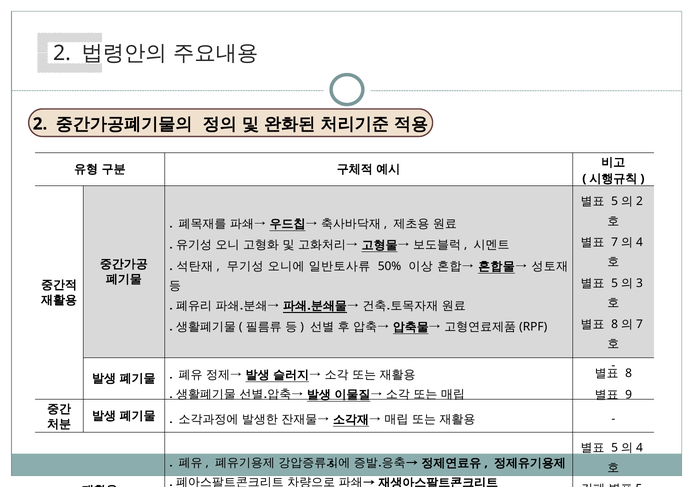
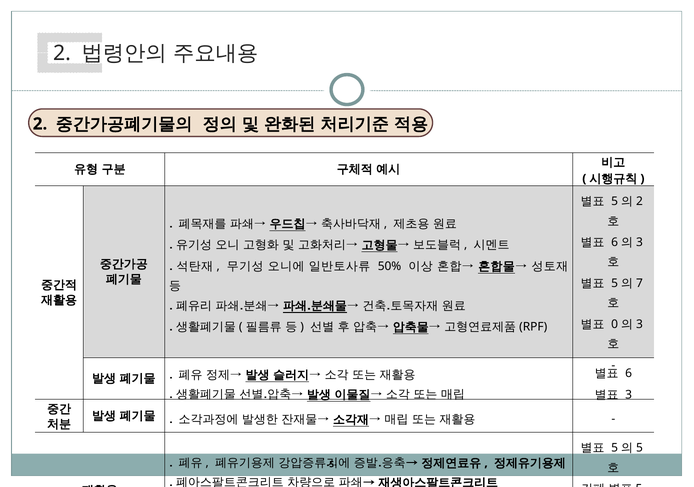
7 at (615, 243): 7 -> 6
4 at (640, 243): 4 -> 3
3: 3 -> 7
8 at (615, 325): 8 -> 0
7 at (640, 325): 7 -> 3
8 at (629, 374): 8 -> 6
9 at (629, 395): 9 -> 3
4 at (640, 448): 4 -> 5
